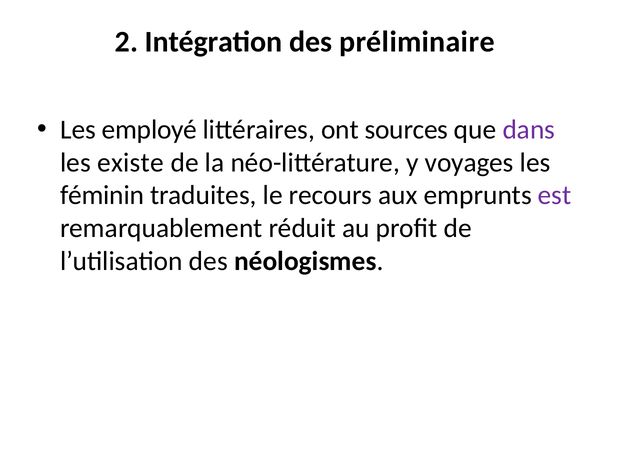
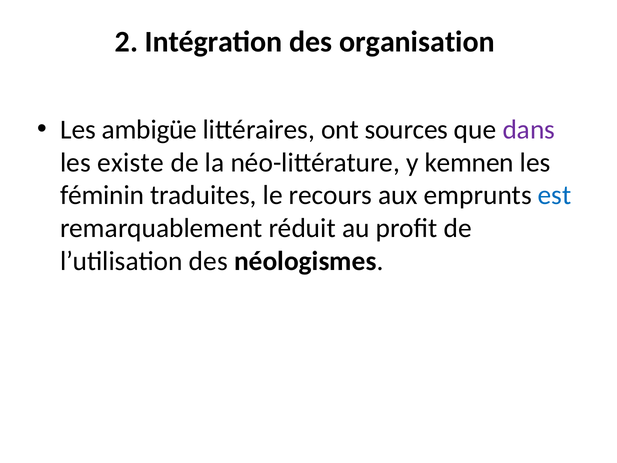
préliminaire: préliminaire -> organisation
employé: employé -> ambigüe
voyages: voyages -> kemnen
est colour: purple -> blue
